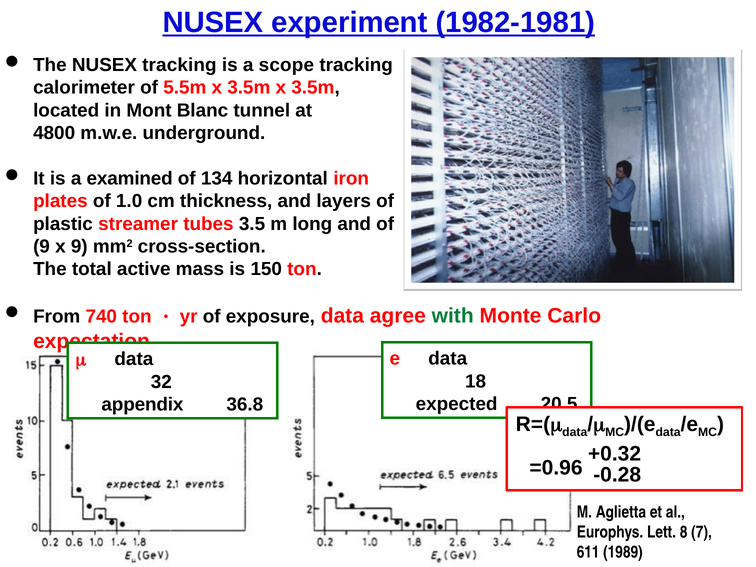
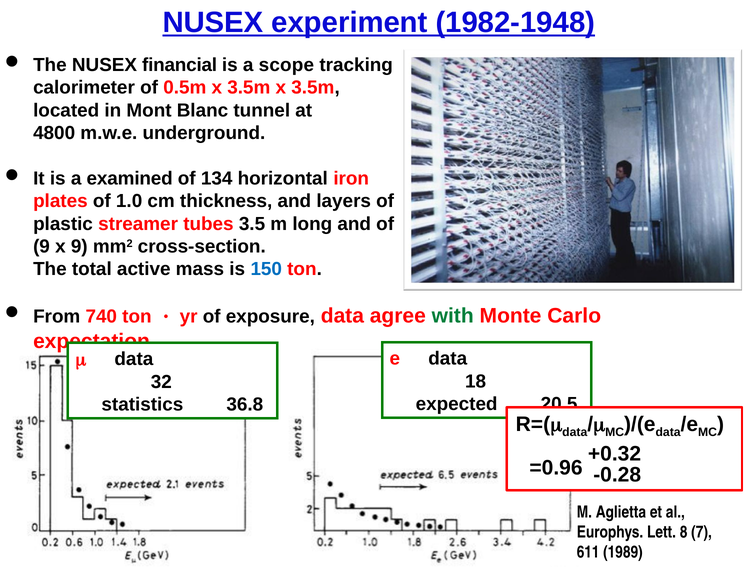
1982-1981: 1982-1981 -> 1982-1948
NUSEX tracking: tracking -> financial
5.5m: 5.5m -> 0.5m
150 colour: black -> blue
appendix: appendix -> statistics
